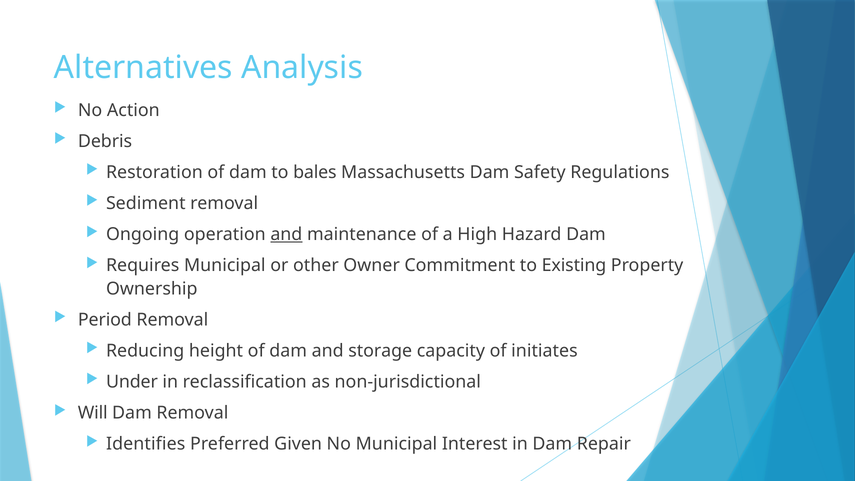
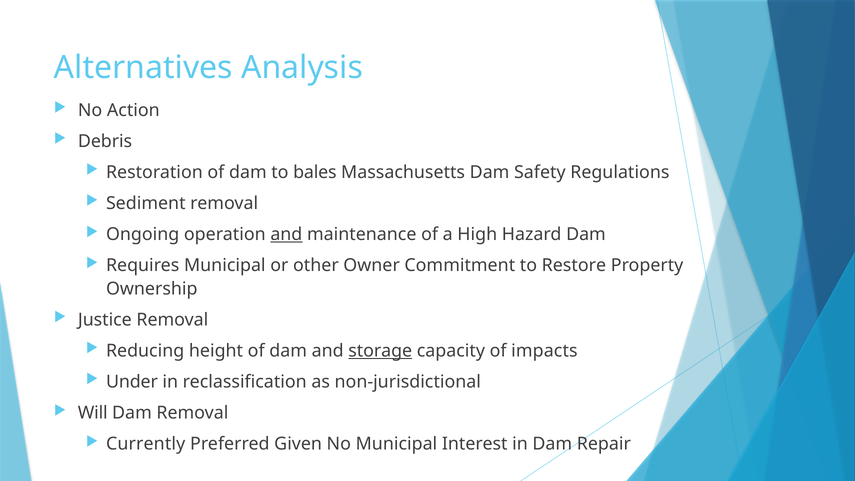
Existing: Existing -> Restore
Period: Period -> Justice
storage underline: none -> present
initiates: initiates -> impacts
Identifies: Identifies -> Currently
